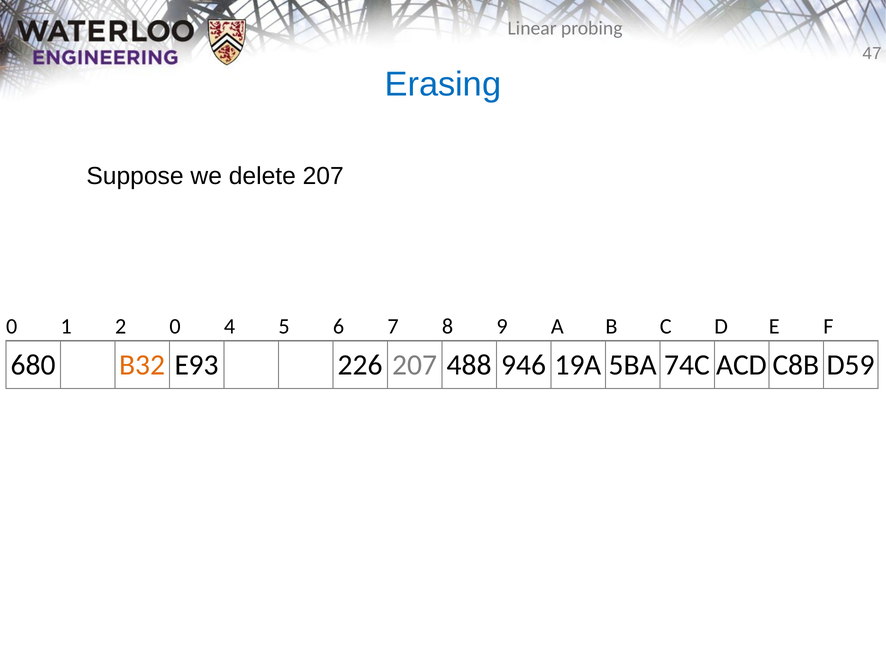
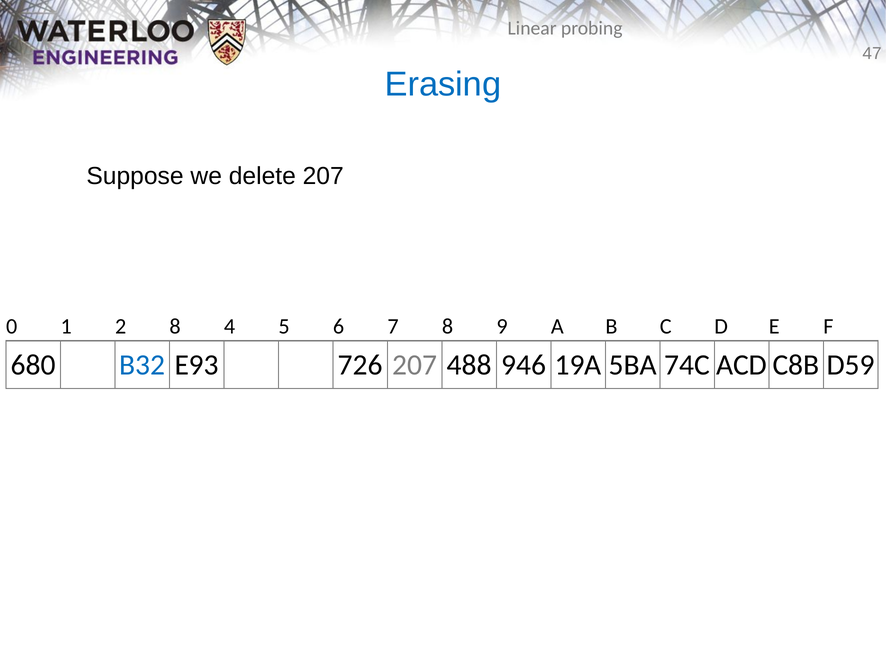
2 0: 0 -> 8
B32 colour: orange -> blue
226: 226 -> 726
